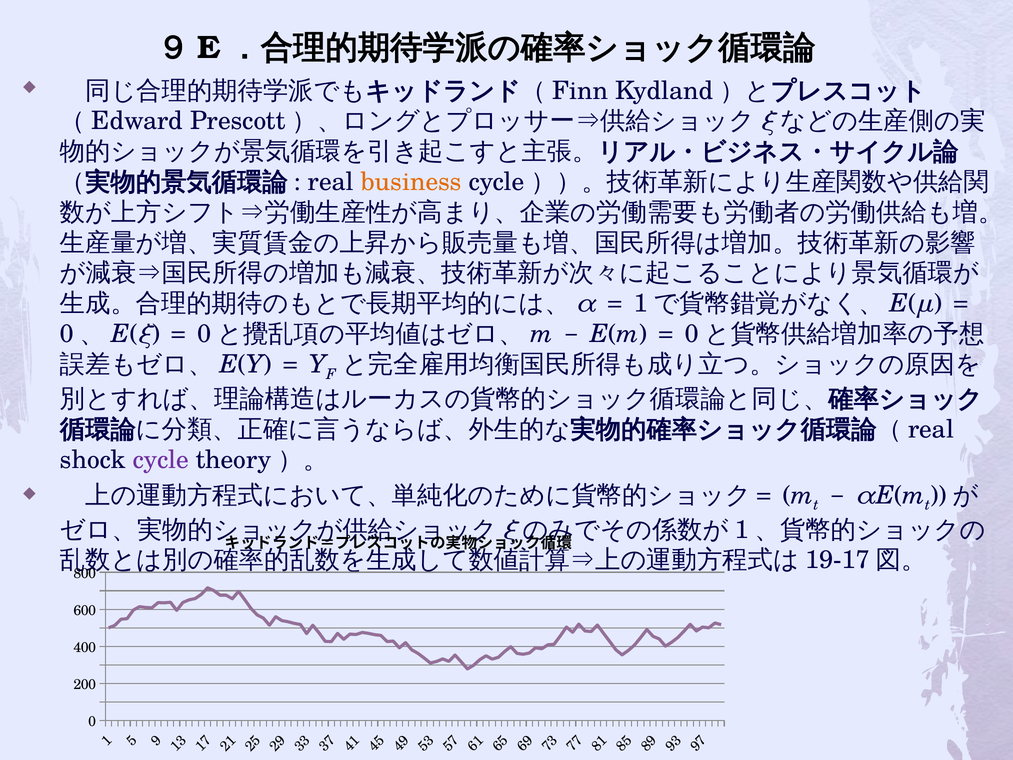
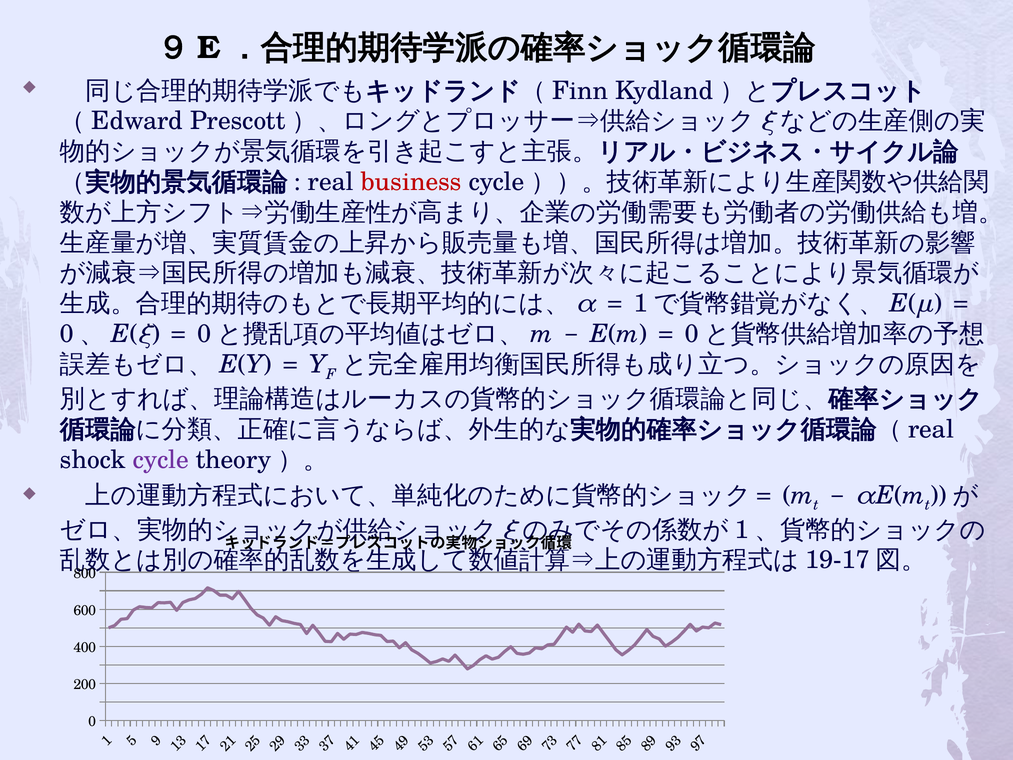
business colour: orange -> red
